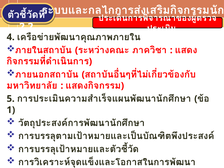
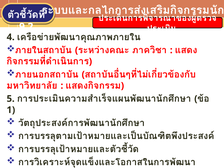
2.2: 2.2 -> 9.2
